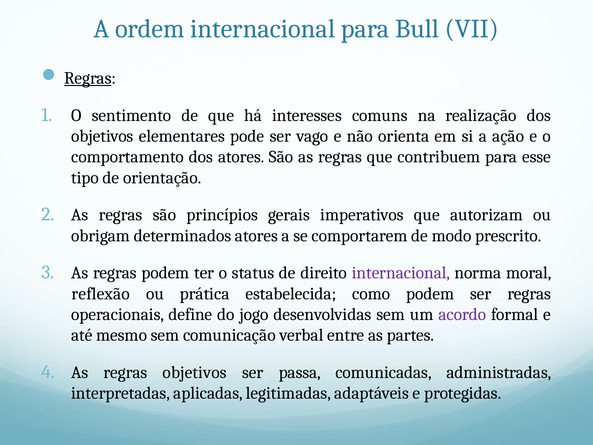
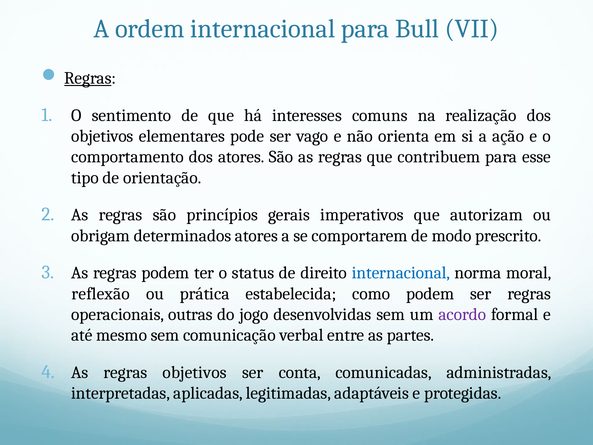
internacional at (401, 273) colour: purple -> blue
define: define -> outras
passa: passa -> conta
